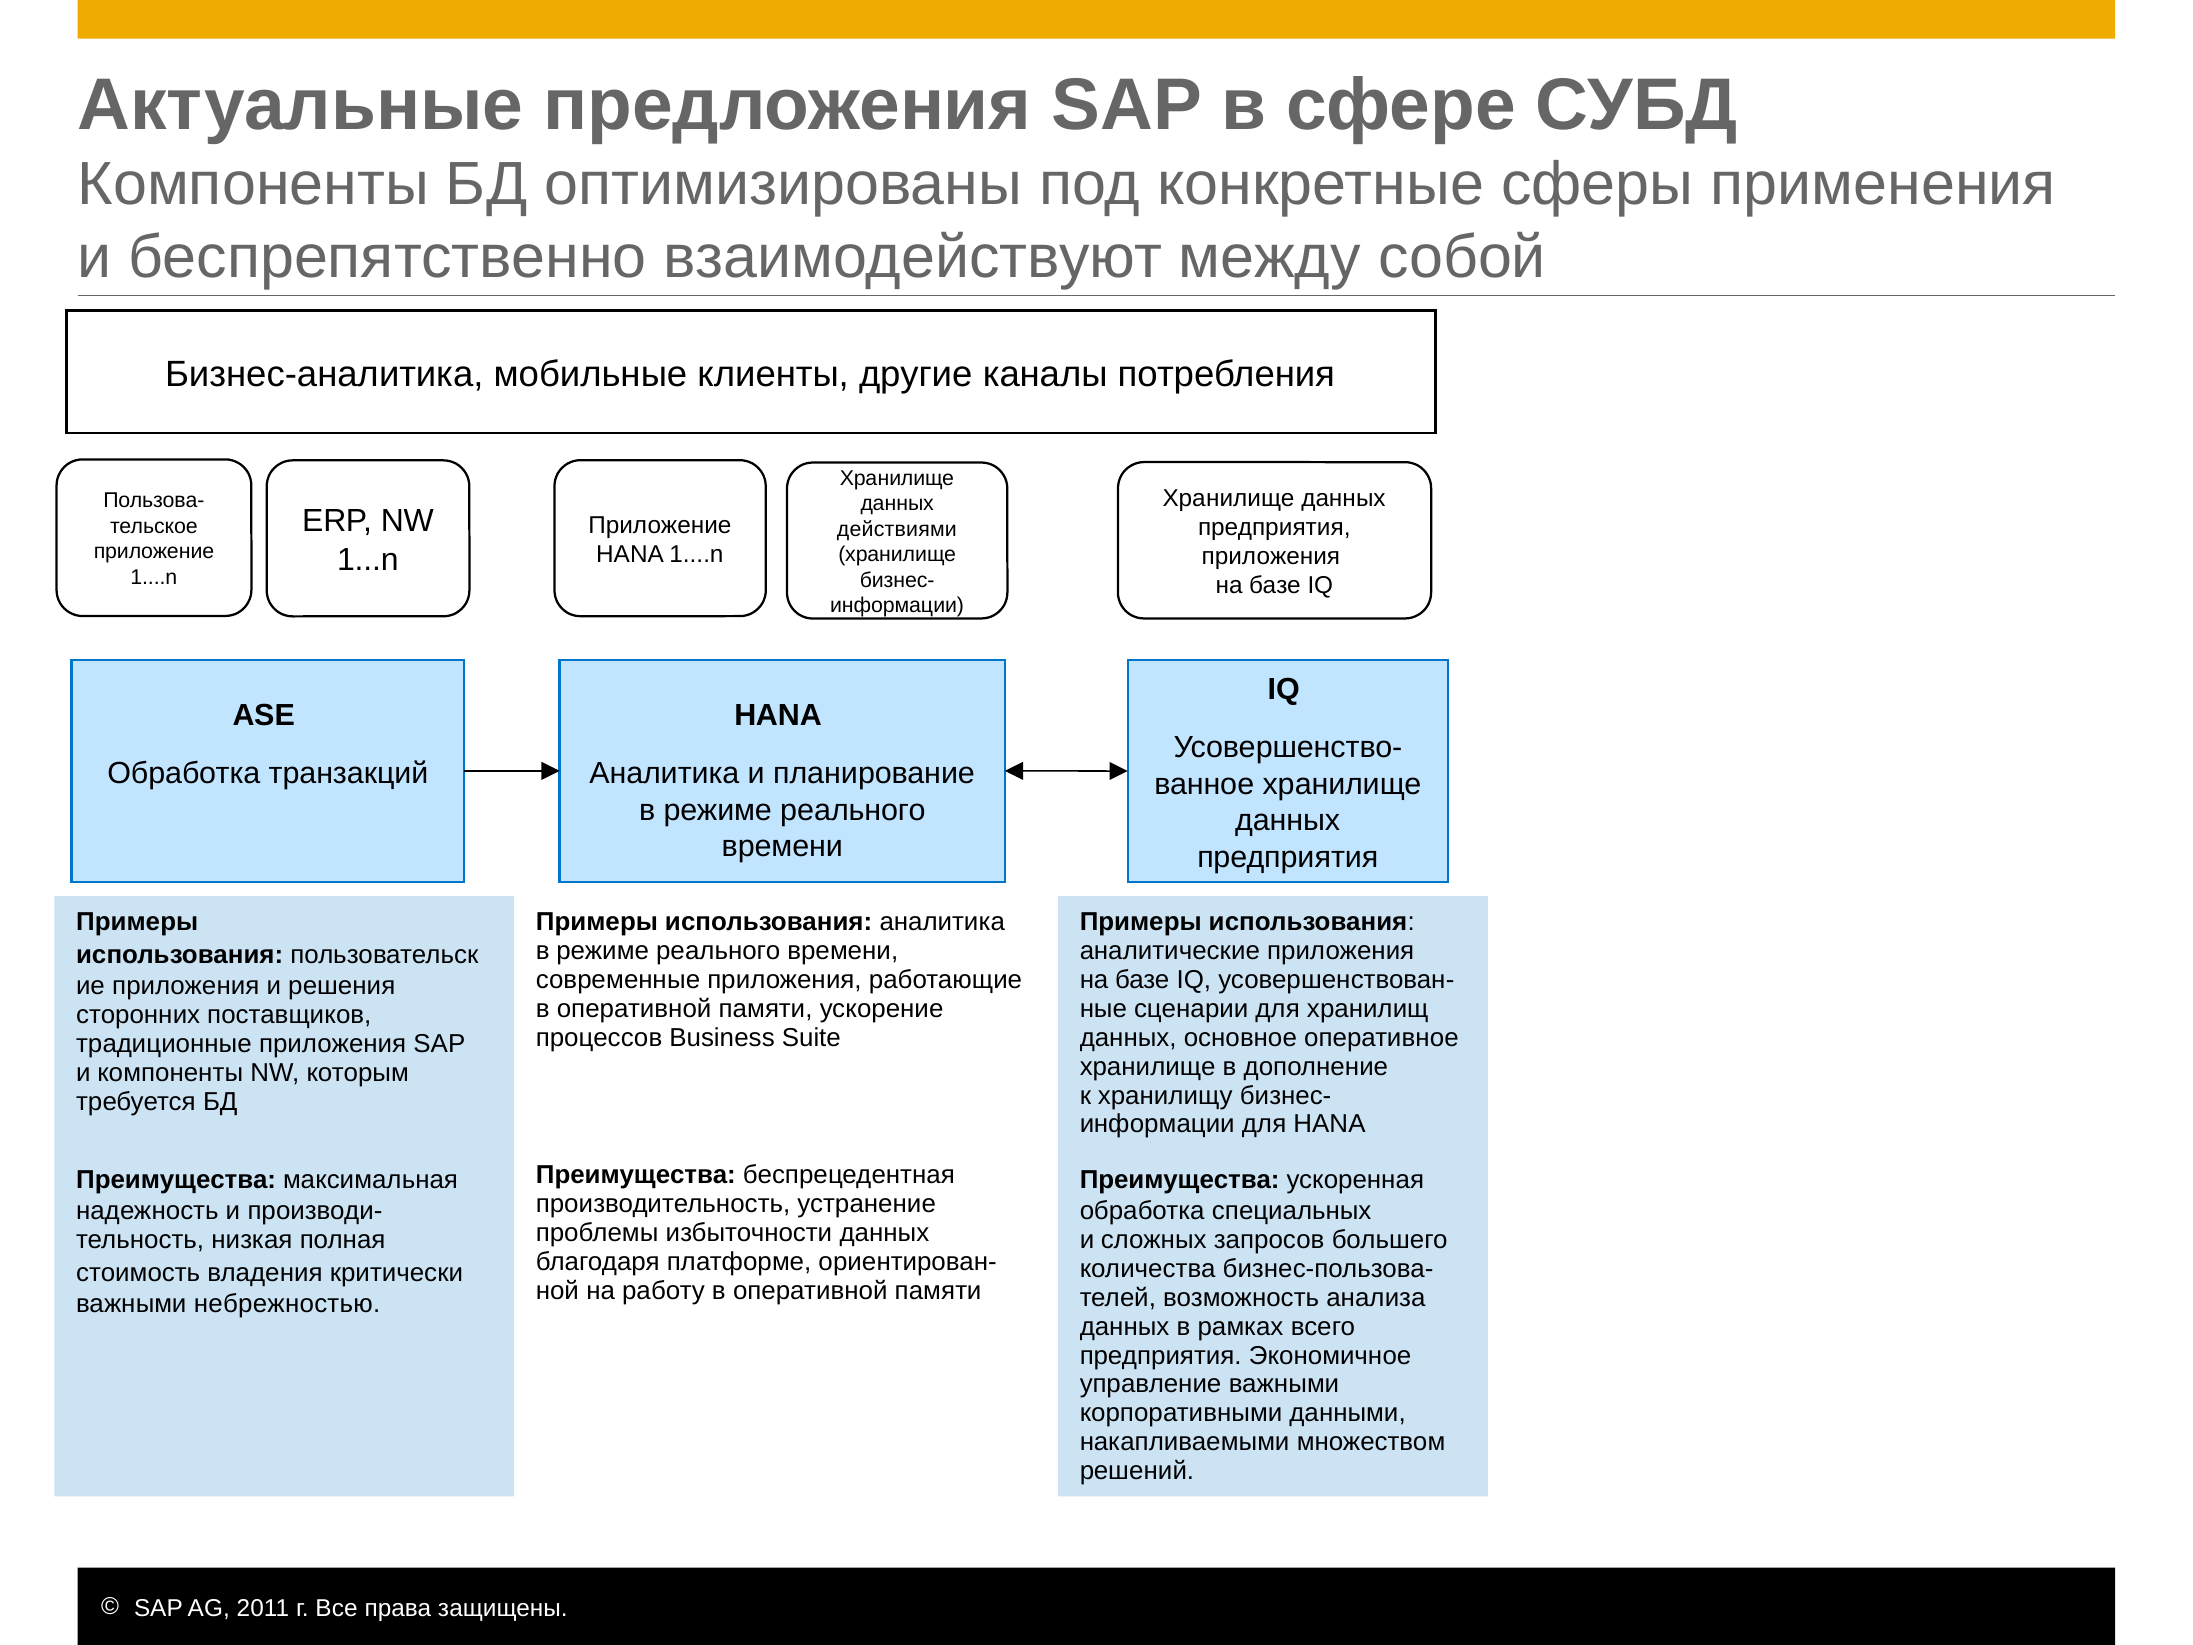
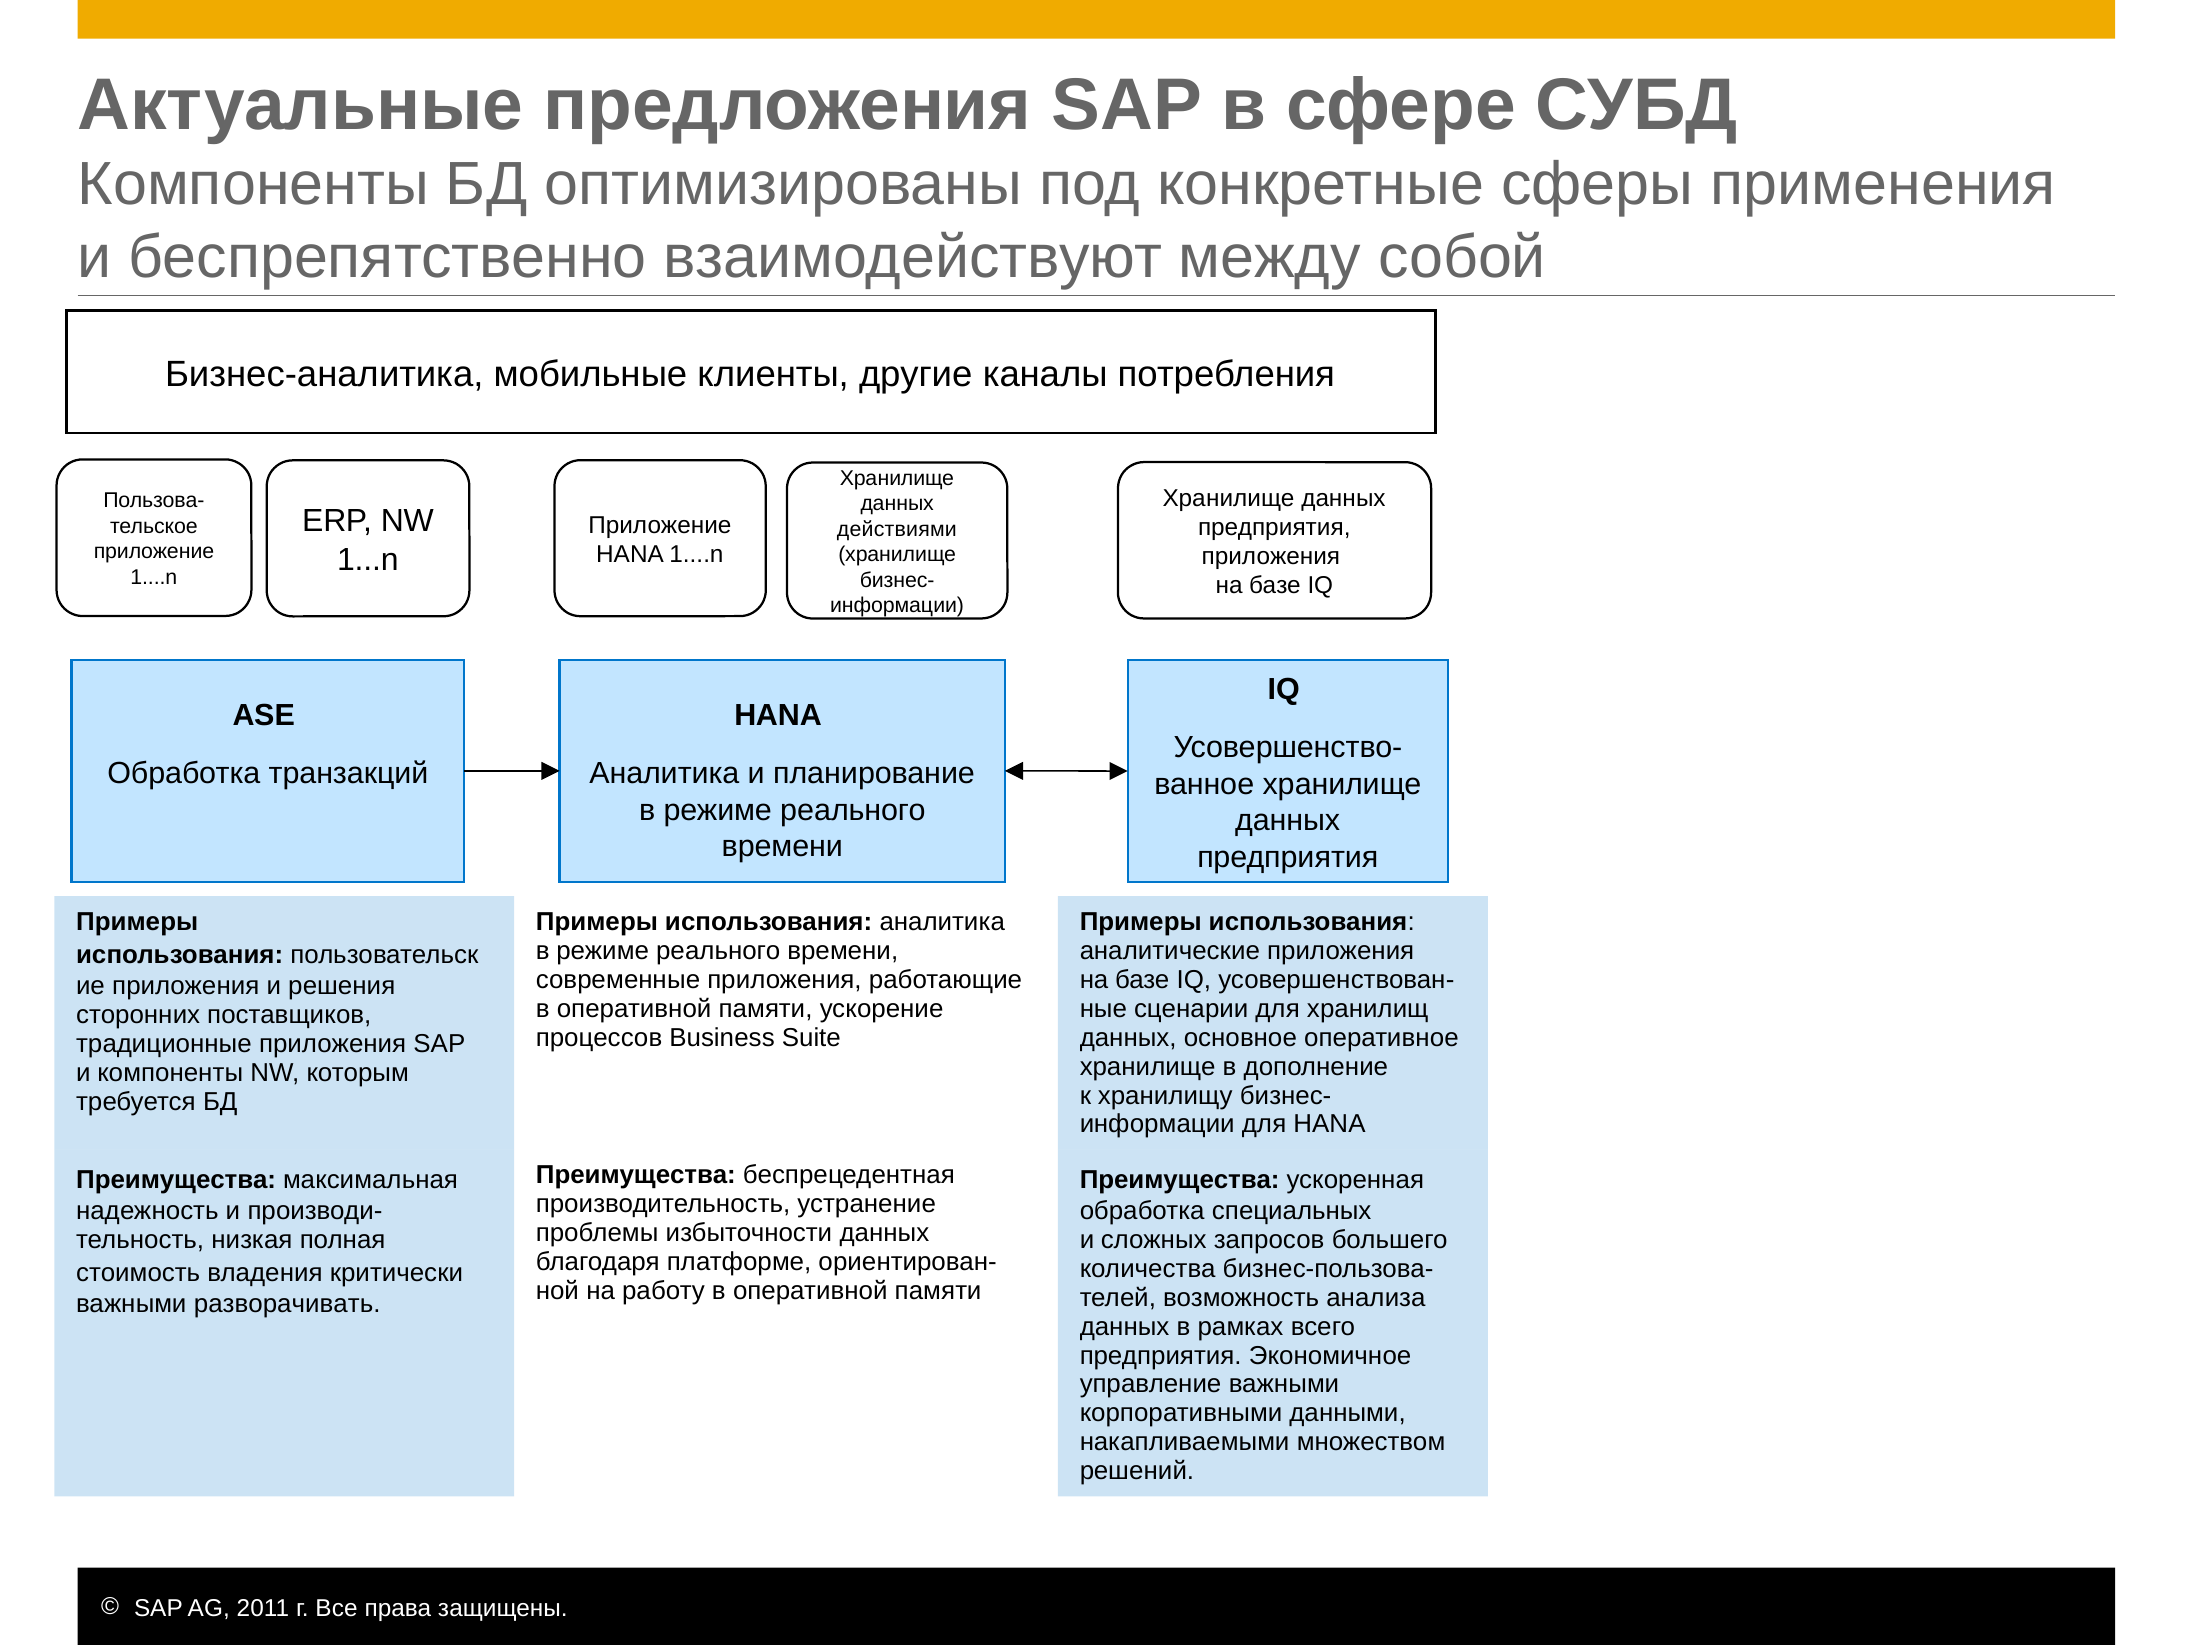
небрежностью: небрежностью -> разворачивать
